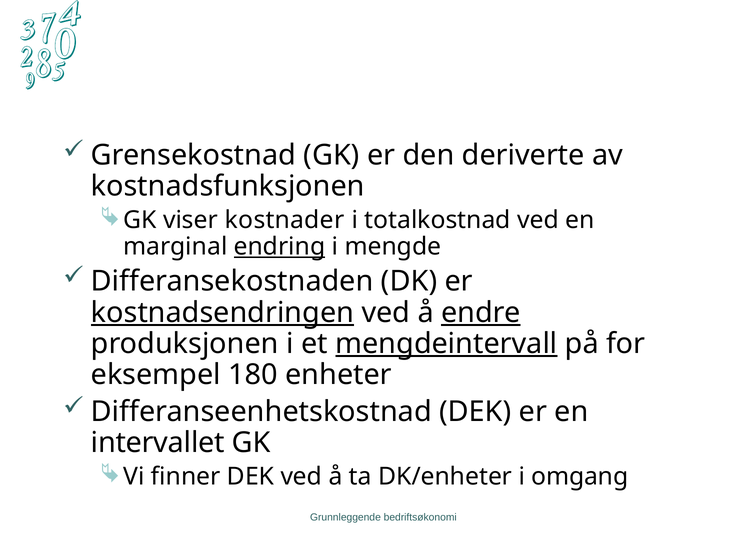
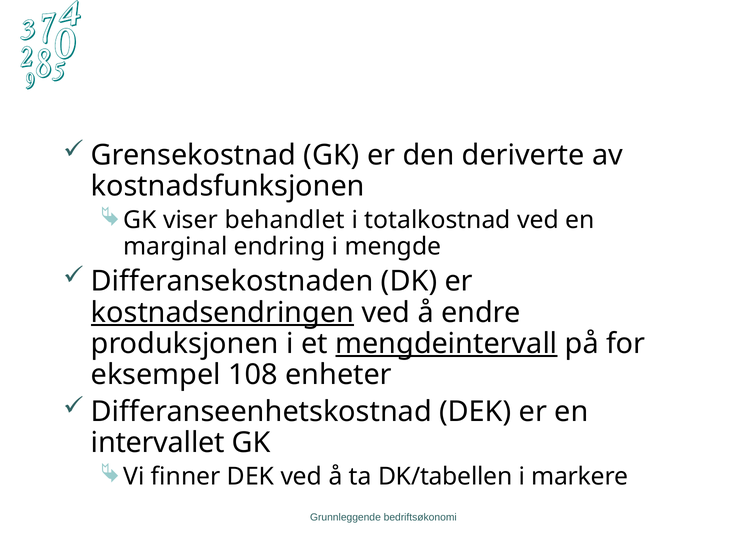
kostnader: kostnader -> behandlet
endring underline: present -> none
endre underline: present -> none
180: 180 -> 108
DK/enheter: DK/enheter -> DK/tabellen
omgang: omgang -> markere
